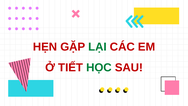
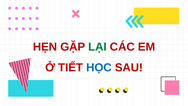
HỌC colour: green -> blue
